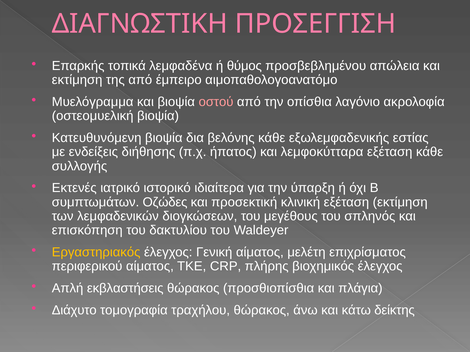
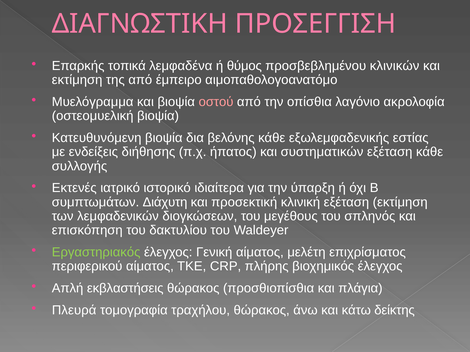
απώλεια: απώλεια -> κλινικών
λεμφοκύτταρα: λεμφοκύτταρα -> συστηματικών
Οζώδες: Οζώδες -> Διάχυτη
Εργαστηριακός colour: yellow -> light green
Διάχυτο: Διάχυτο -> Πλευρά
